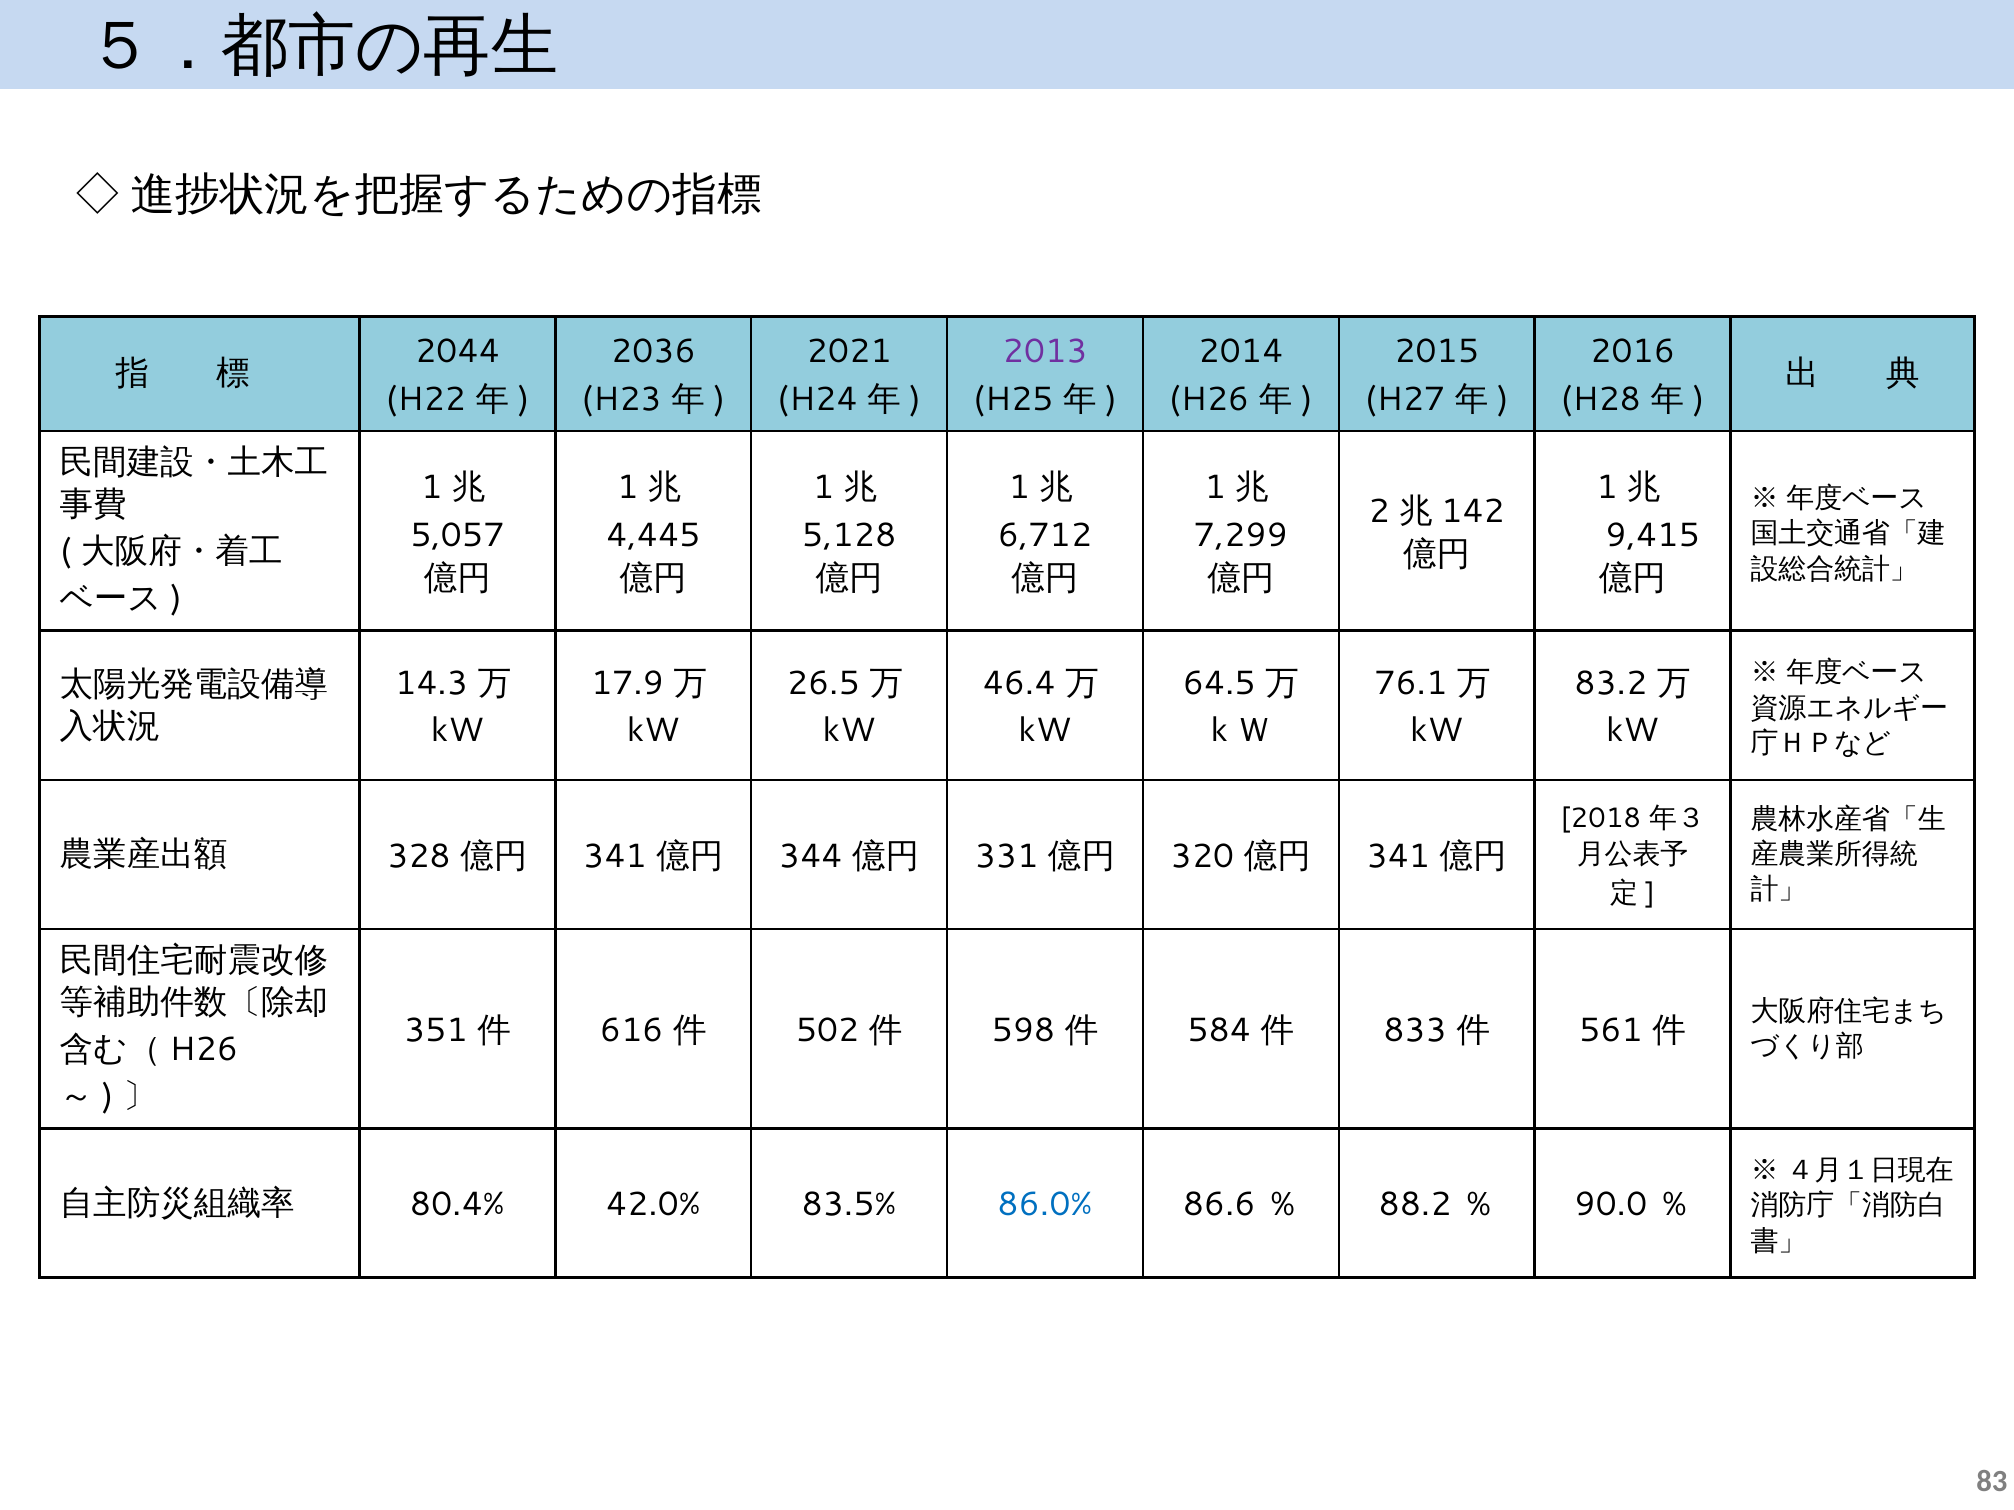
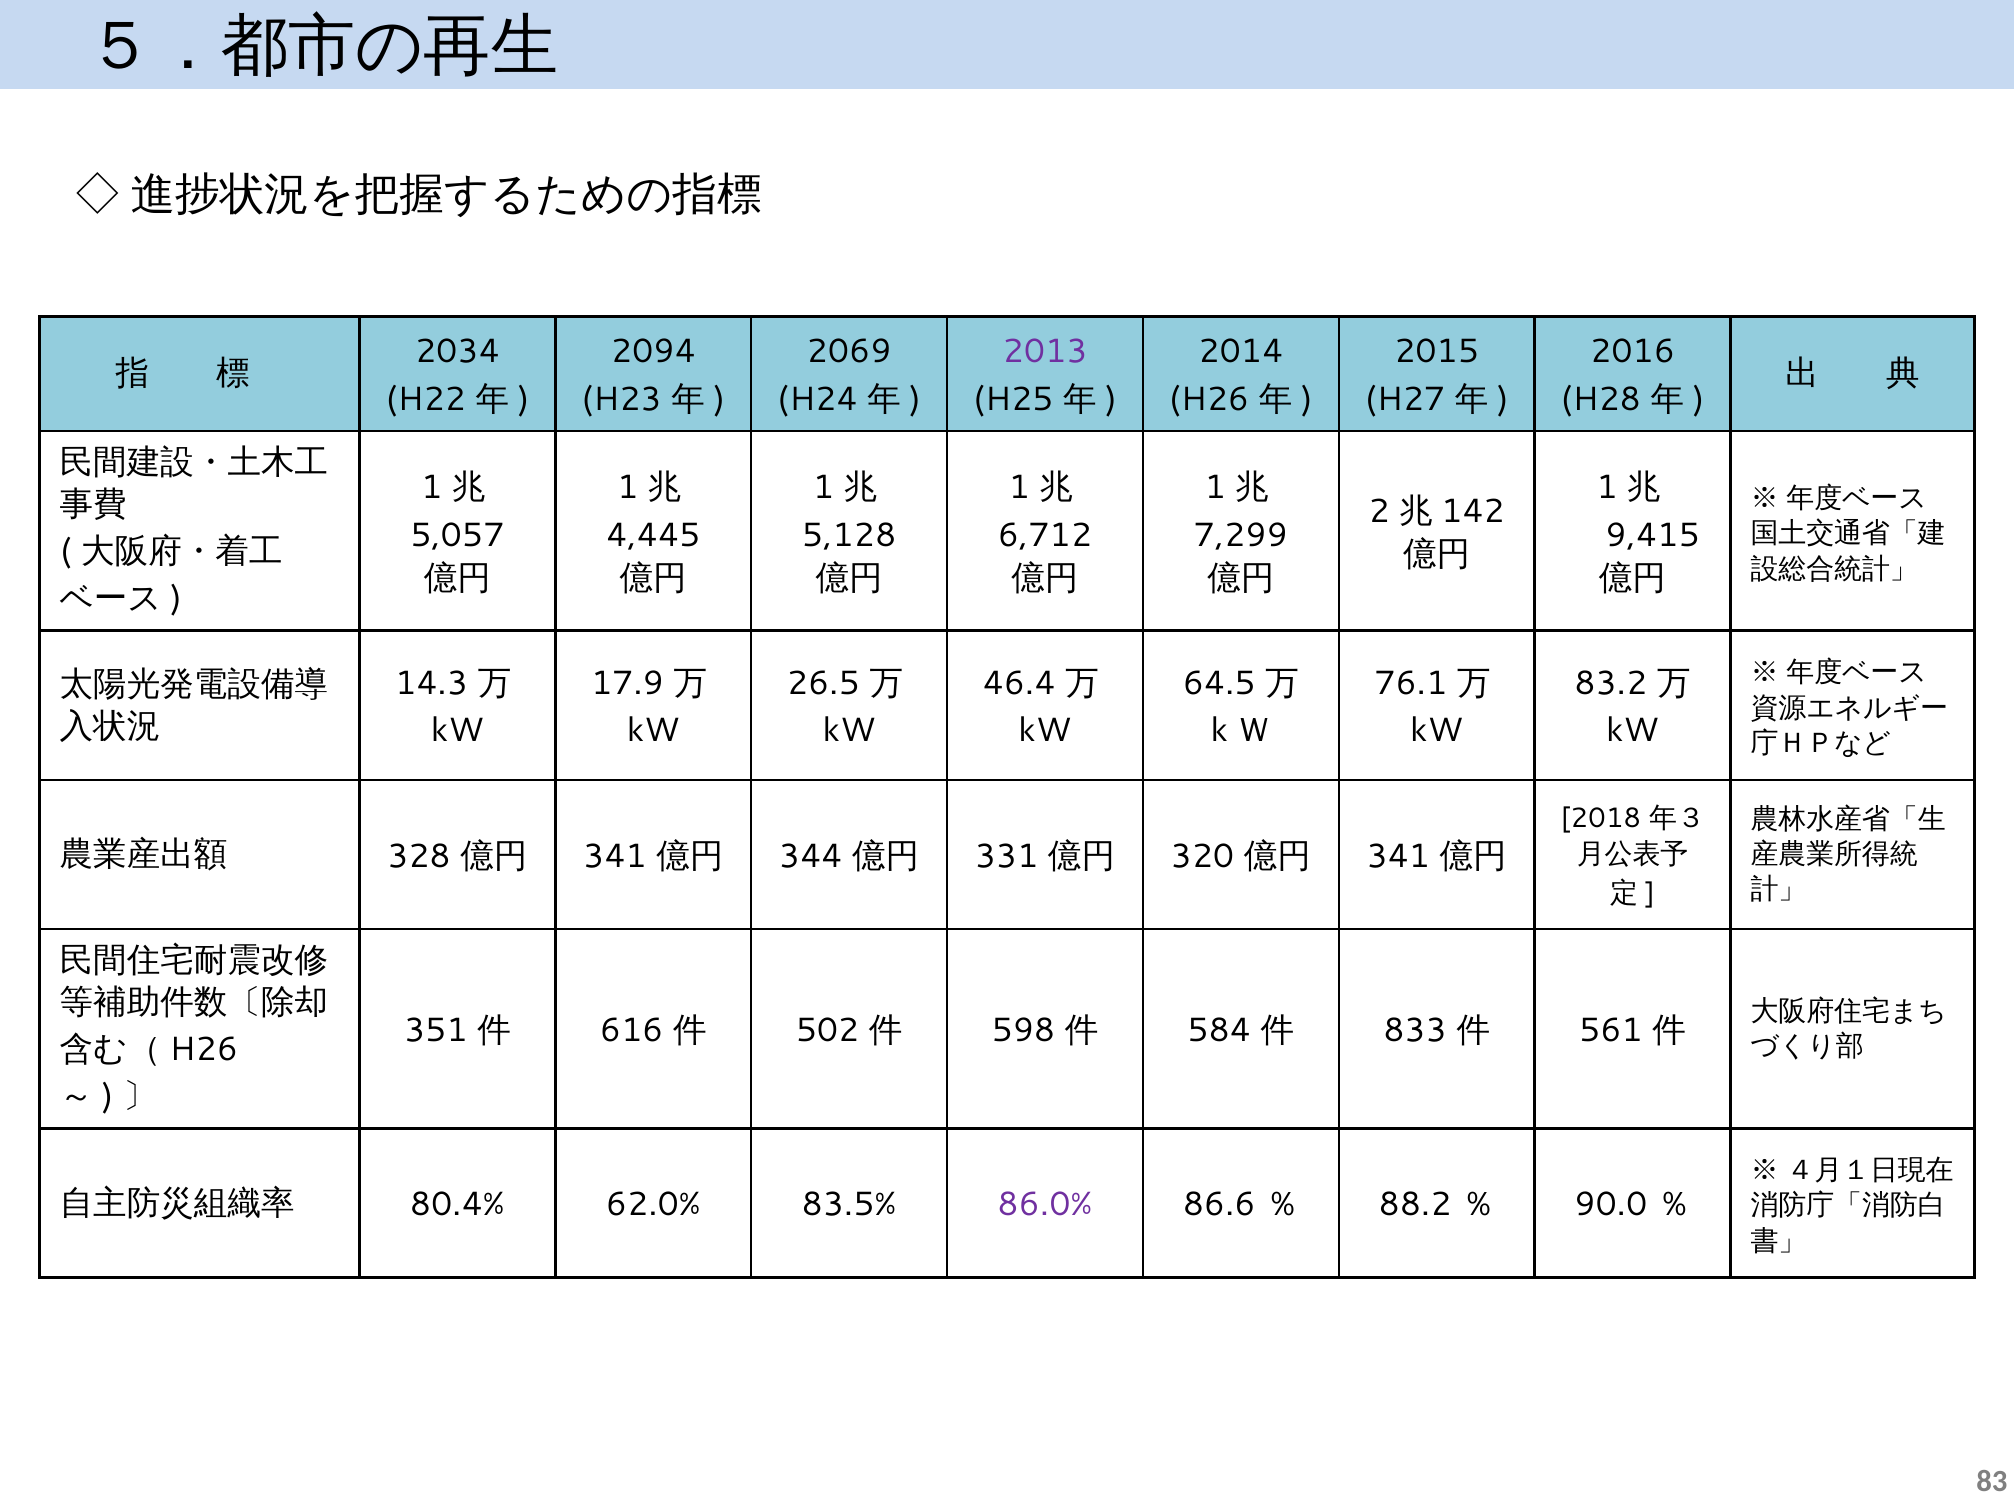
2044: 2044 -> 2034
2036: 2036 -> 2094
2021: 2021 -> 2069
42.0%: 42.0% -> 62.0%
86.0% colour: blue -> purple
